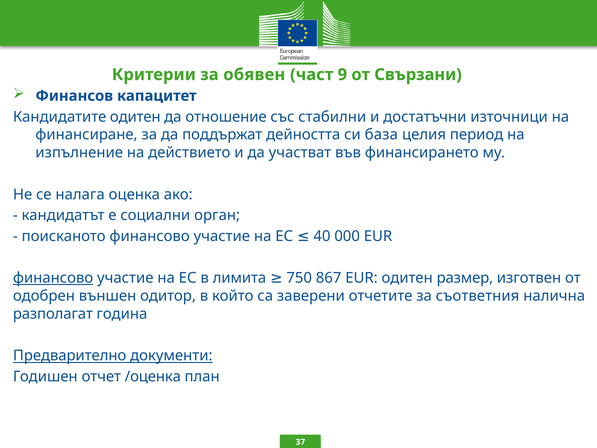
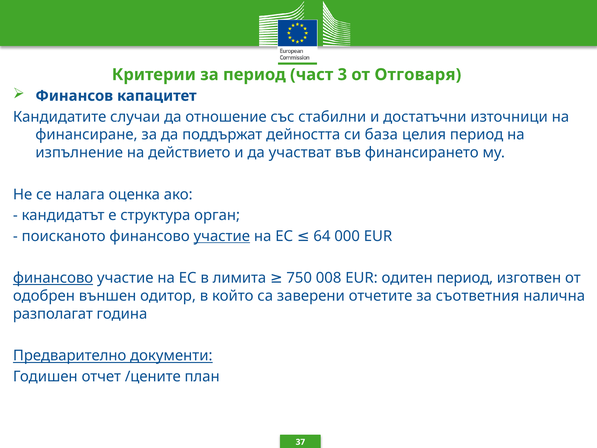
за обявен: обявен -> период
9: 9 -> 3
Свързани: Свързани -> Отговаря
Кандидатите одитен: одитен -> случаи
социални: социални -> структура
участие at (222, 236) underline: none -> present
40: 40 -> 64
867: 867 -> 008
одитен размер: размер -> период
/оценка: /оценка -> /цените
